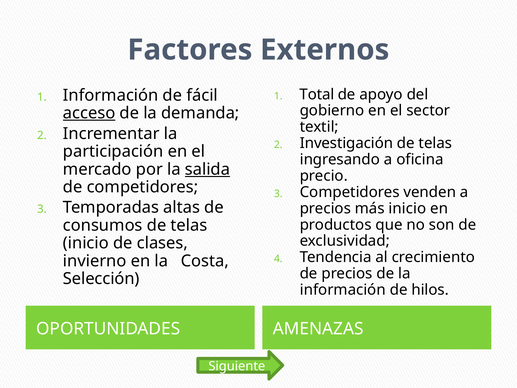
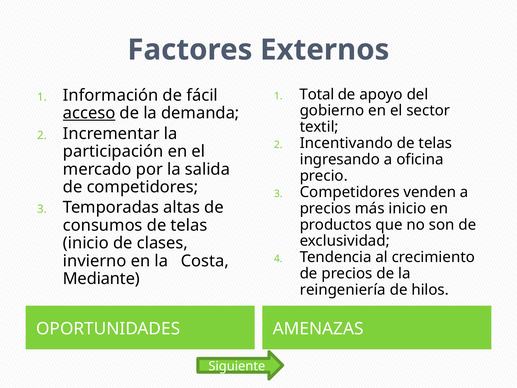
Investigación: Investigación -> Incentivando
salida underline: present -> none
Selección: Selección -> Mediante
información at (343, 290): información -> reingeniería
